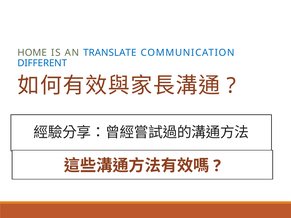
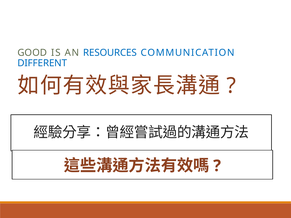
HOME: HOME -> GOOD
TRANSLATE: TRANSLATE -> RESOURCES
